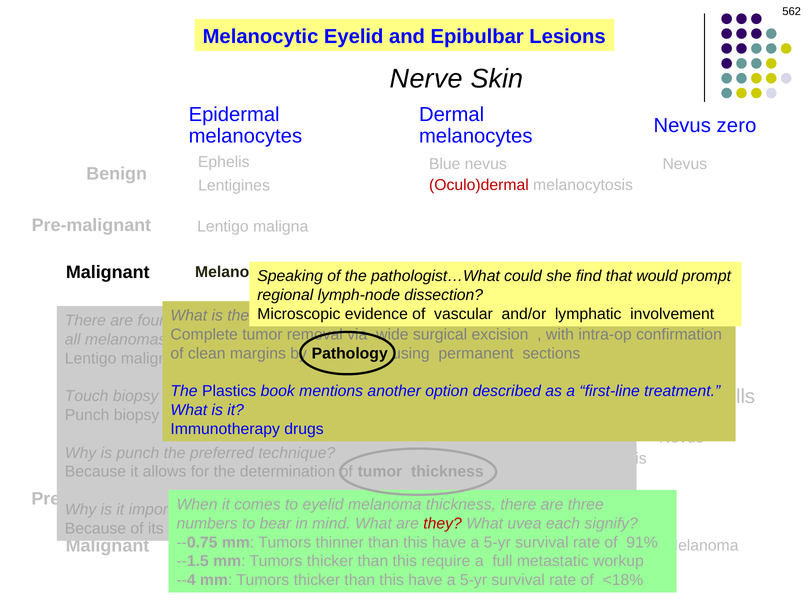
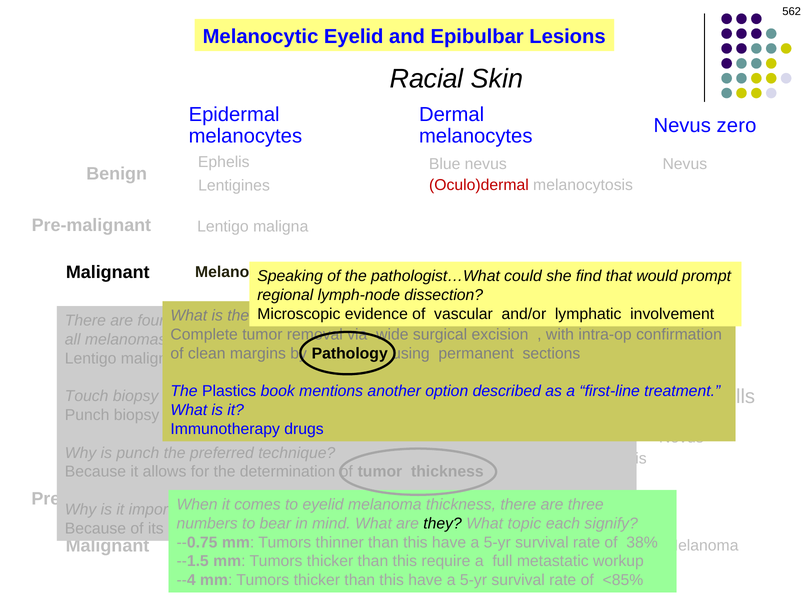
Nerve: Nerve -> Racial
they colour: red -> black
uvea: uvea -> topic
91%: 91% -> 38%
<18%: <18% -> <85%
